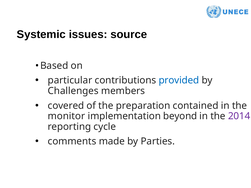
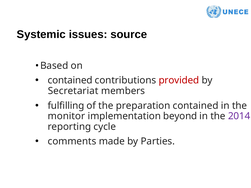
particular at (70, 80): particular -> contained
provided colour: blue -> red
Challenges: Challenges -> Secretariat
covered: covered -> fulfilling
